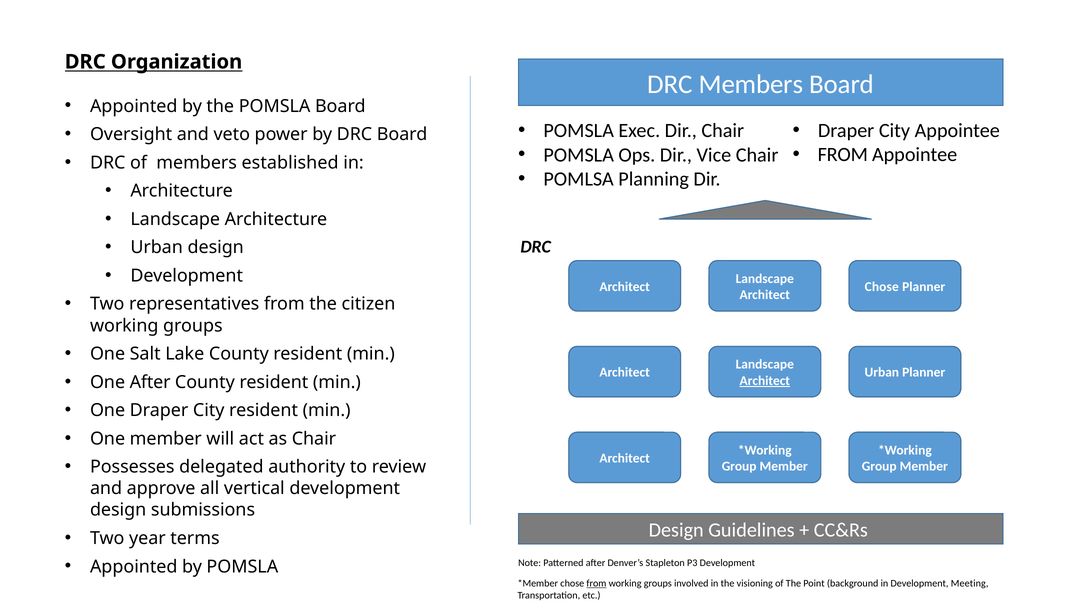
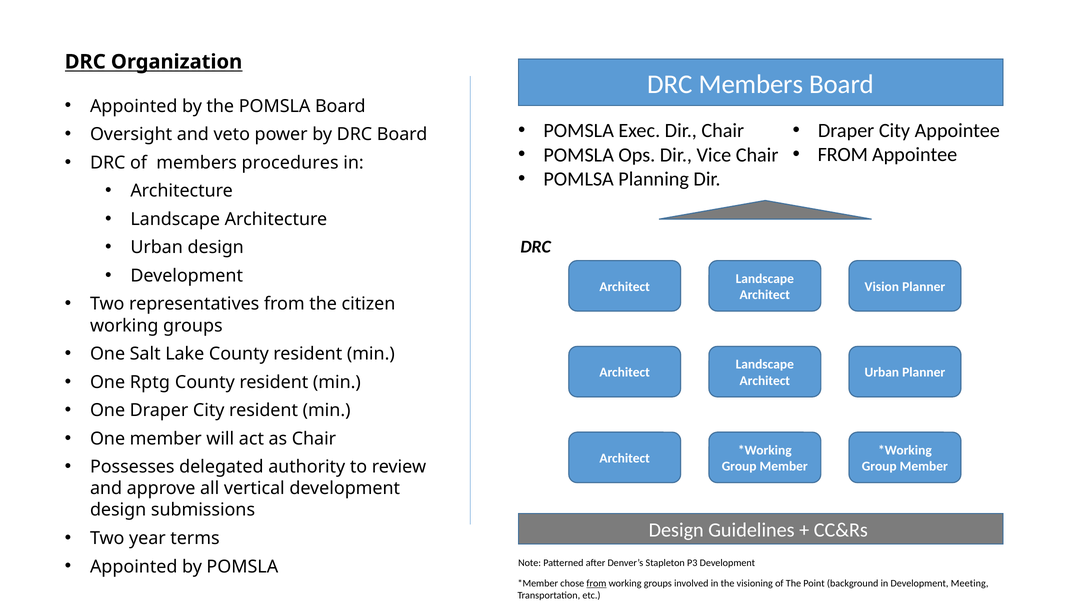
established: established -> procedures
Chose at (882, 287): Chose -> Vision
One After: After -> Rptg
Architect at (765, 381) underline: present -> none
